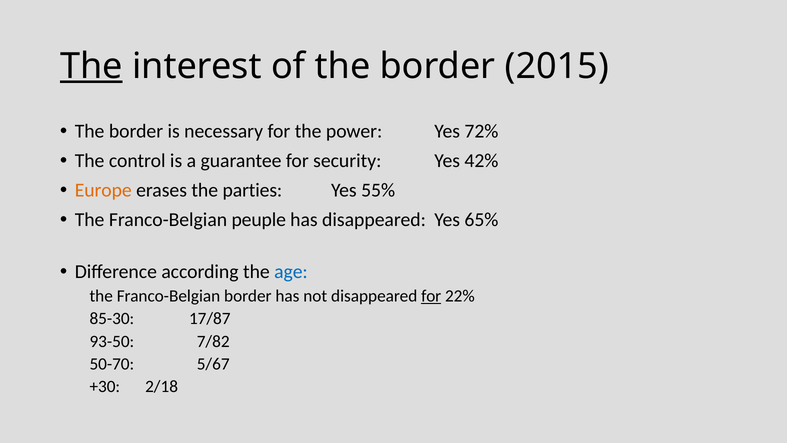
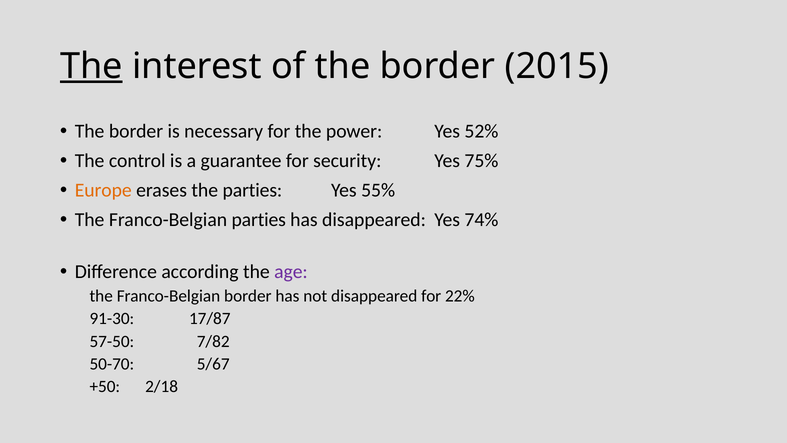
72%: 72% -> 52%
42%: 42% -> 75%
Franco-Belgian peuple: peuple -> parties
65%: 65% -> 74%
age colour: blue -> purple
for at (431, 296) underline: present -> none
85-30: 85-30 -> 91-30
93-50: 93-50 -> 57-50
+30: +30 -> +50
